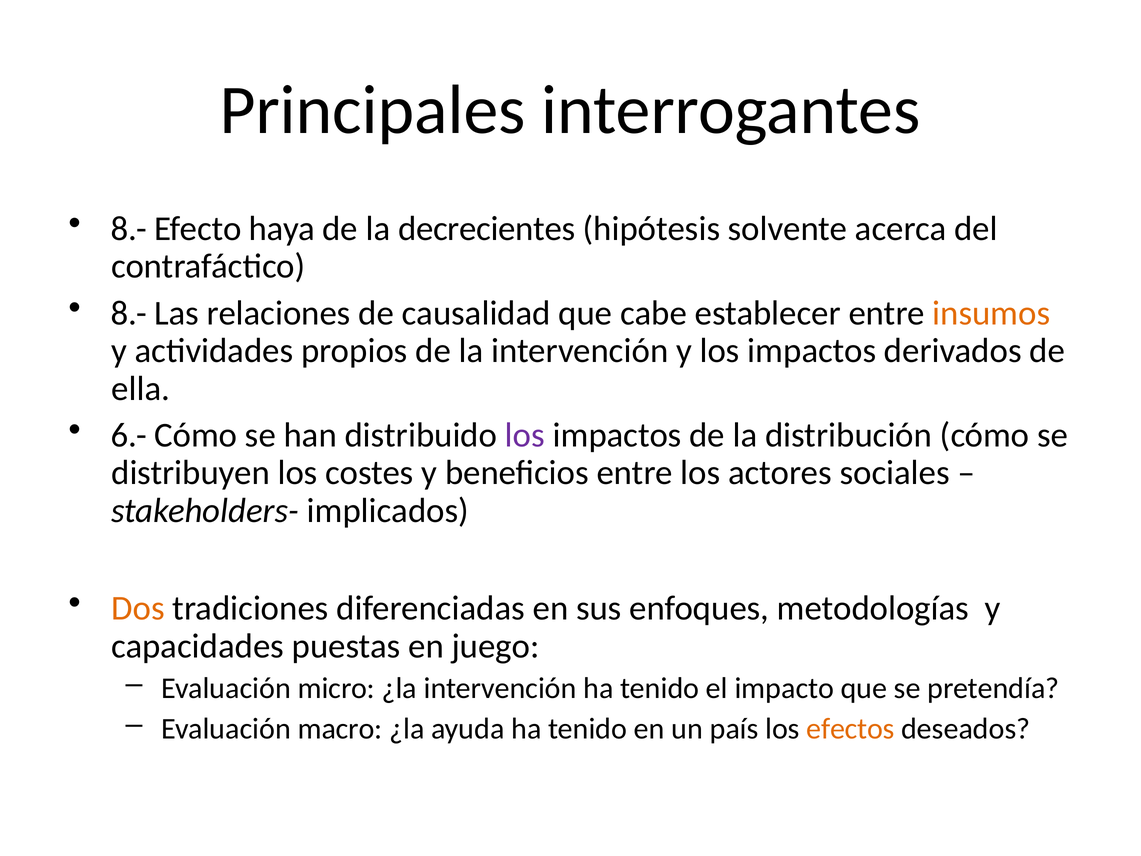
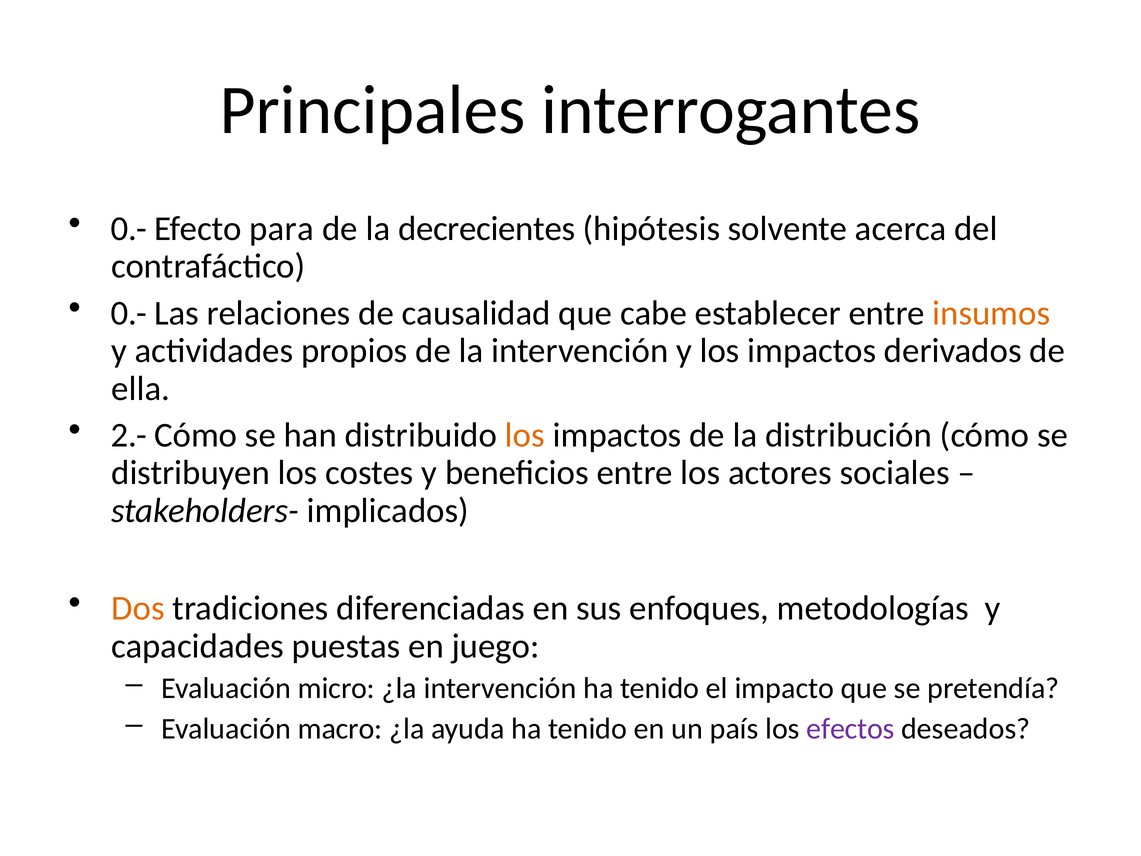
8.- at (129, 229): 8.- -> 0.-
haya: haya -> para
8.- at (129, 313): 8.- -> 0.-
6.-: 6.- -> 2.-
los at (525, 435) colour: purple -> orange
efectos colour: orange -> purple
